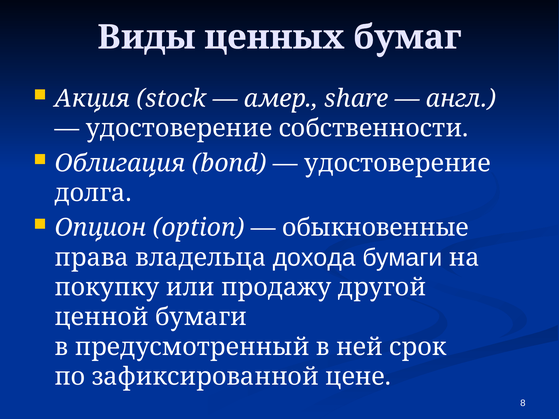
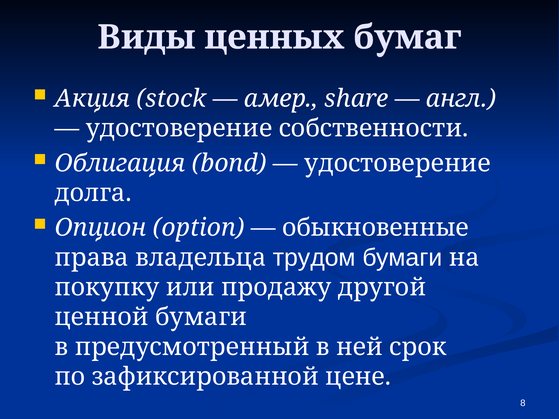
дохода: дохода -> трудом
